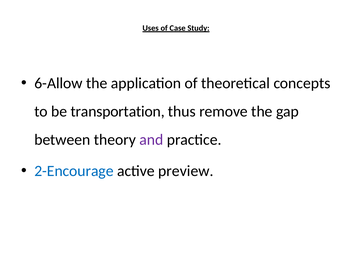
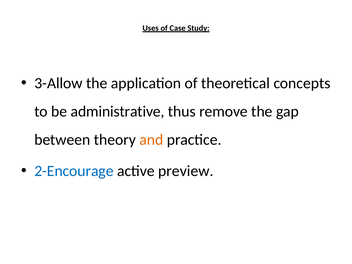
6-Allow: 6-Allow -> 3-Allow
transportation: transportation -> administrative
and colour: purple -> orange
